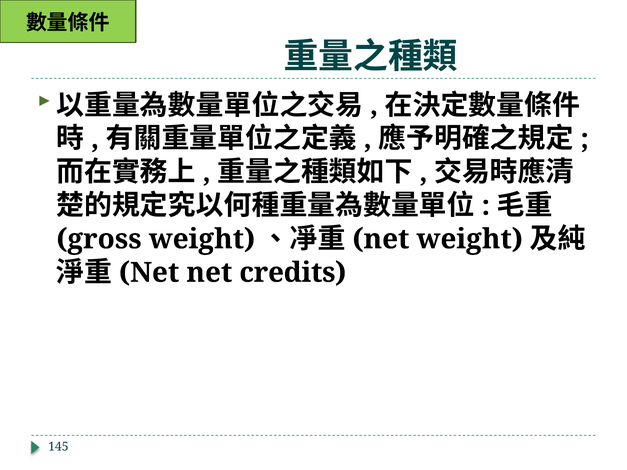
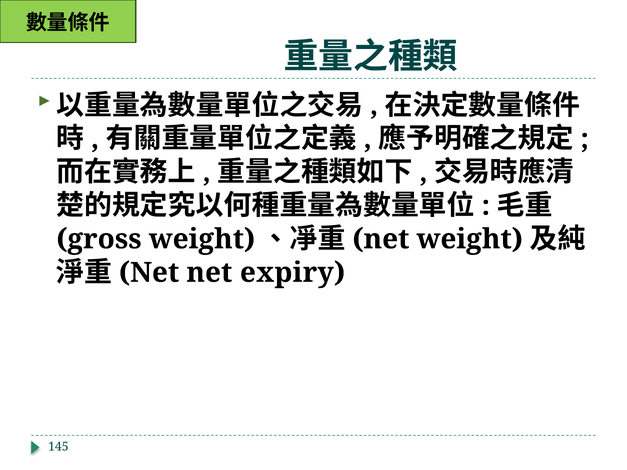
credits: credits -> expiry
